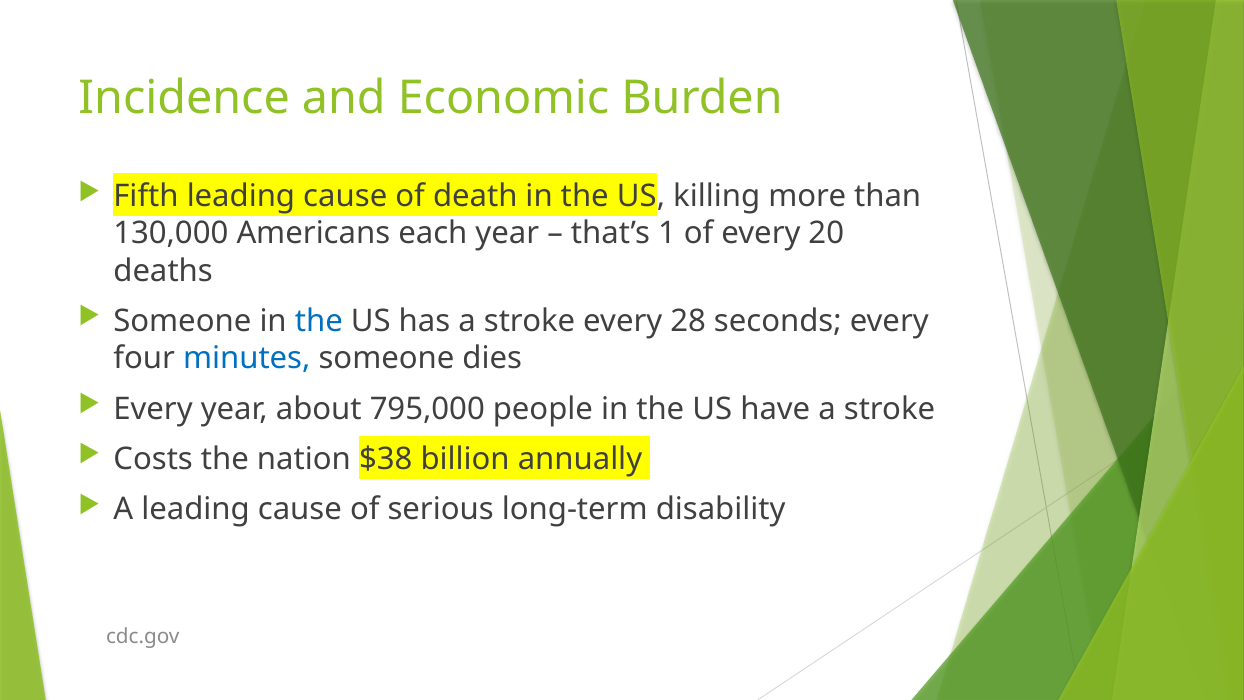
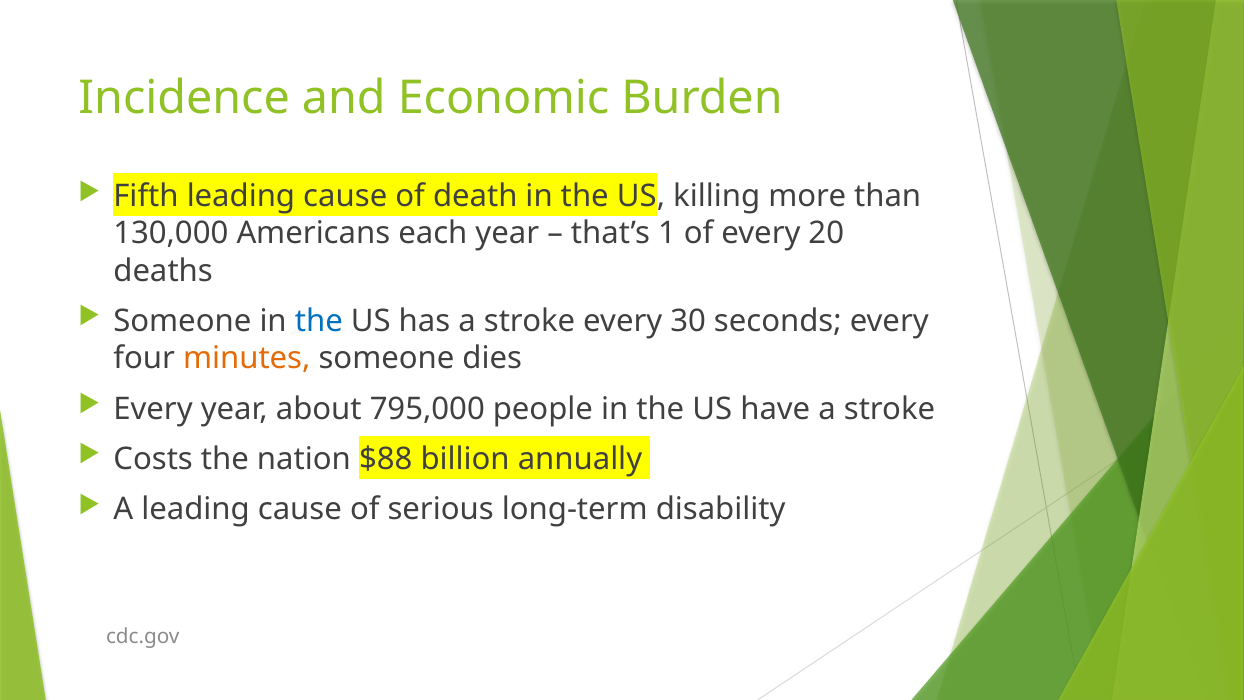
28: 28 -> 30
minutes colour: blue -> orange
$38: $38 -> $88
